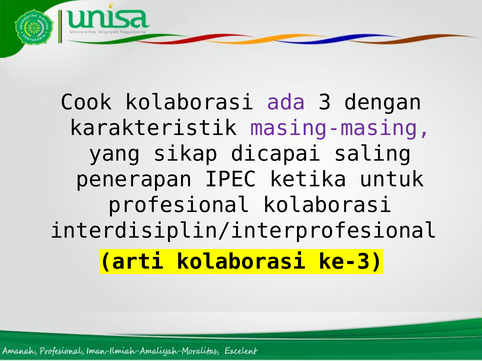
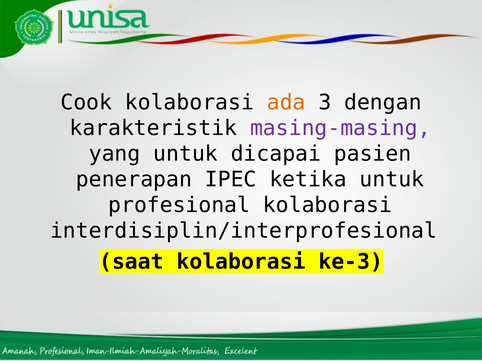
ada colour: purple -> orange
yang sikap: sikap -> untuk
saling: saling -> pasien
arti: arti -> saat
